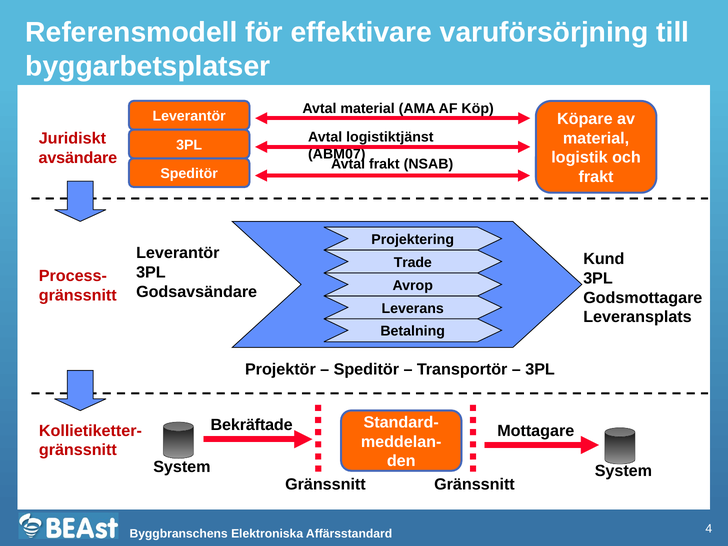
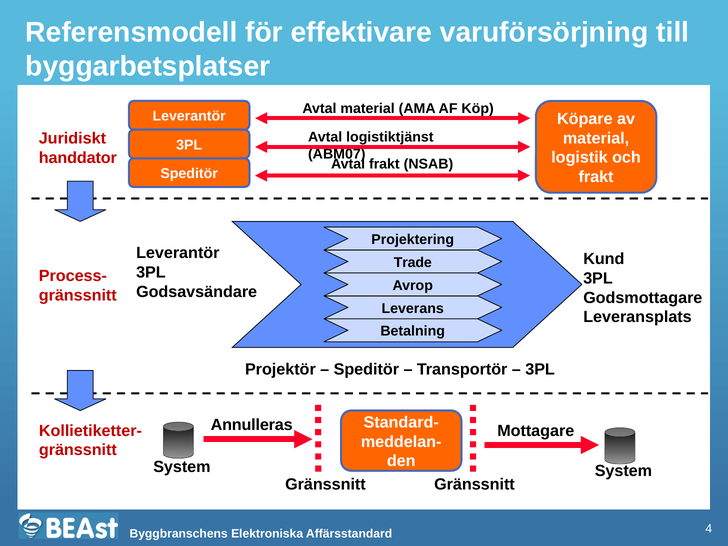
avsändare: avsändare -> handdator
Bekräftade: Bekräftade -> Annulleras
